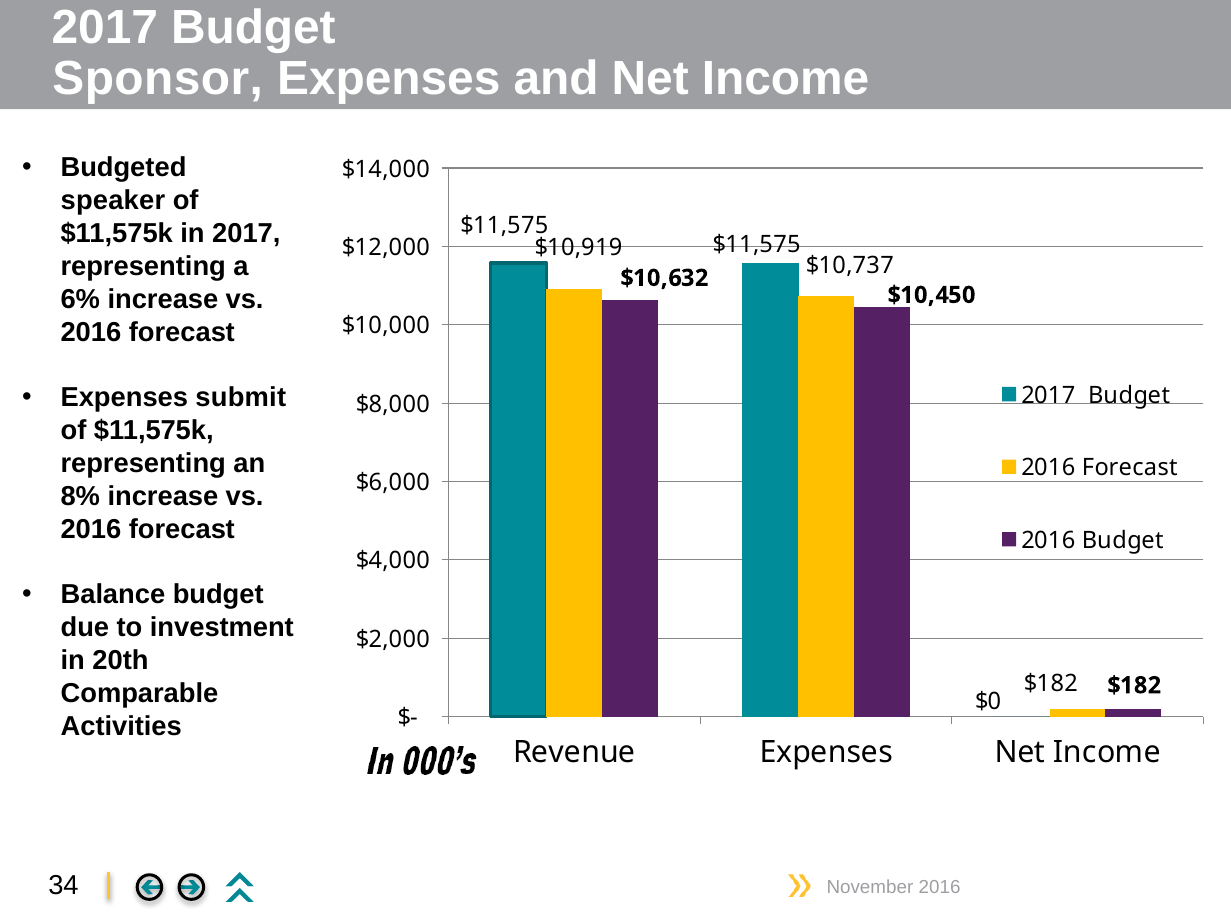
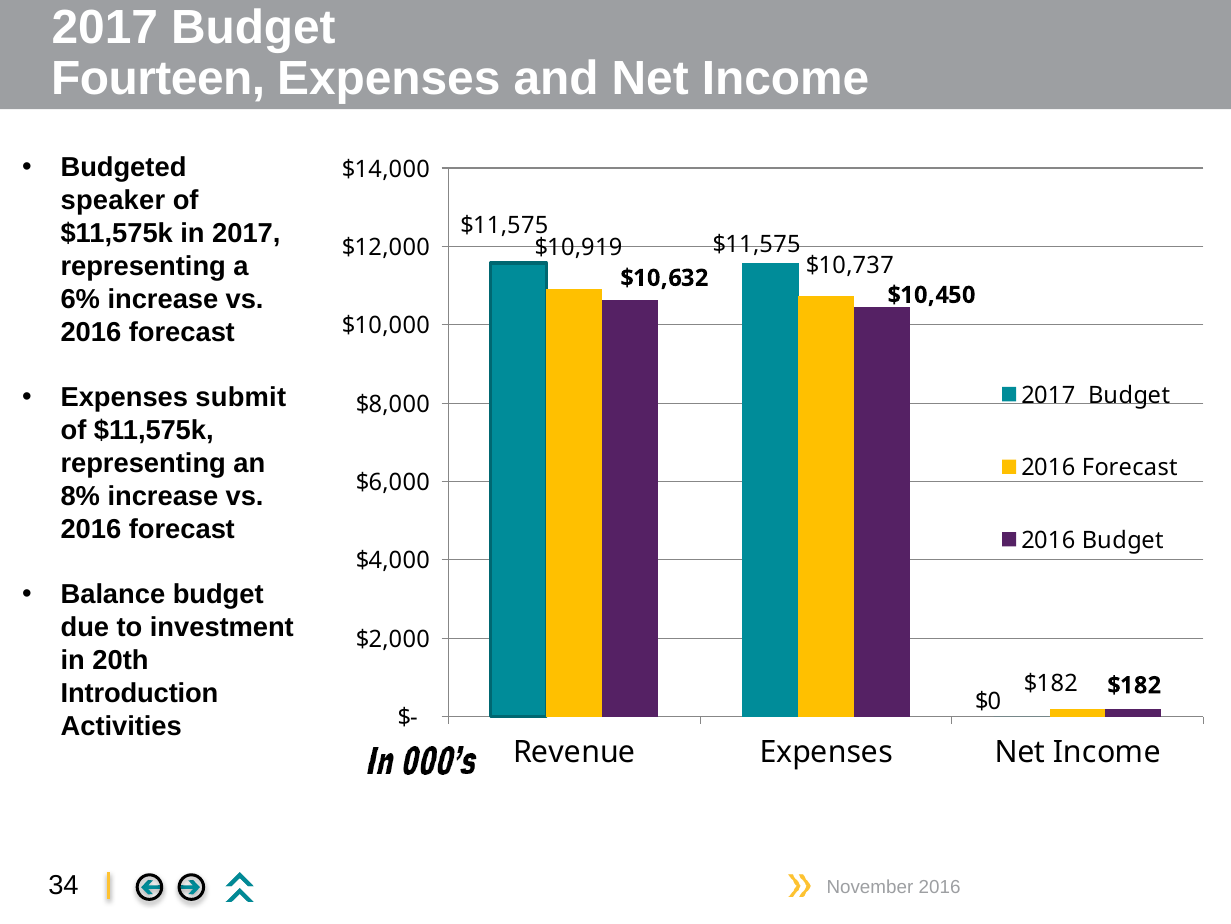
Sponsor: Sponsor -> Fourteen
Comparable: Comparable -> Introduction
